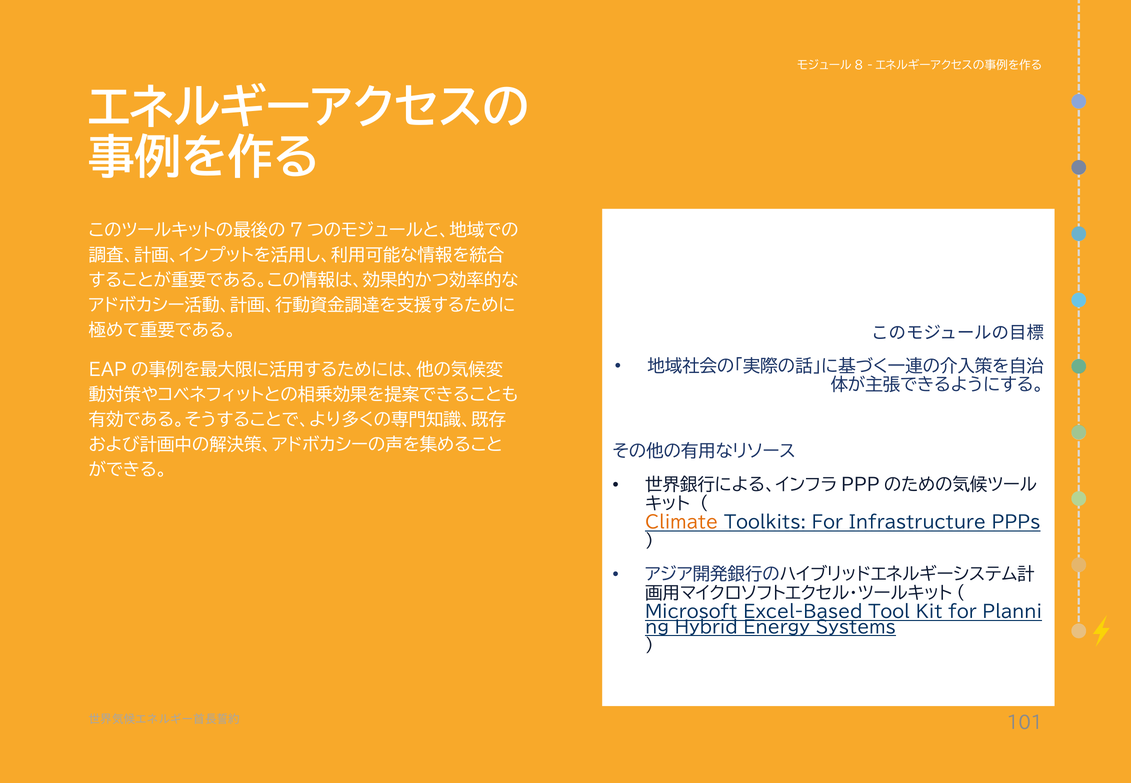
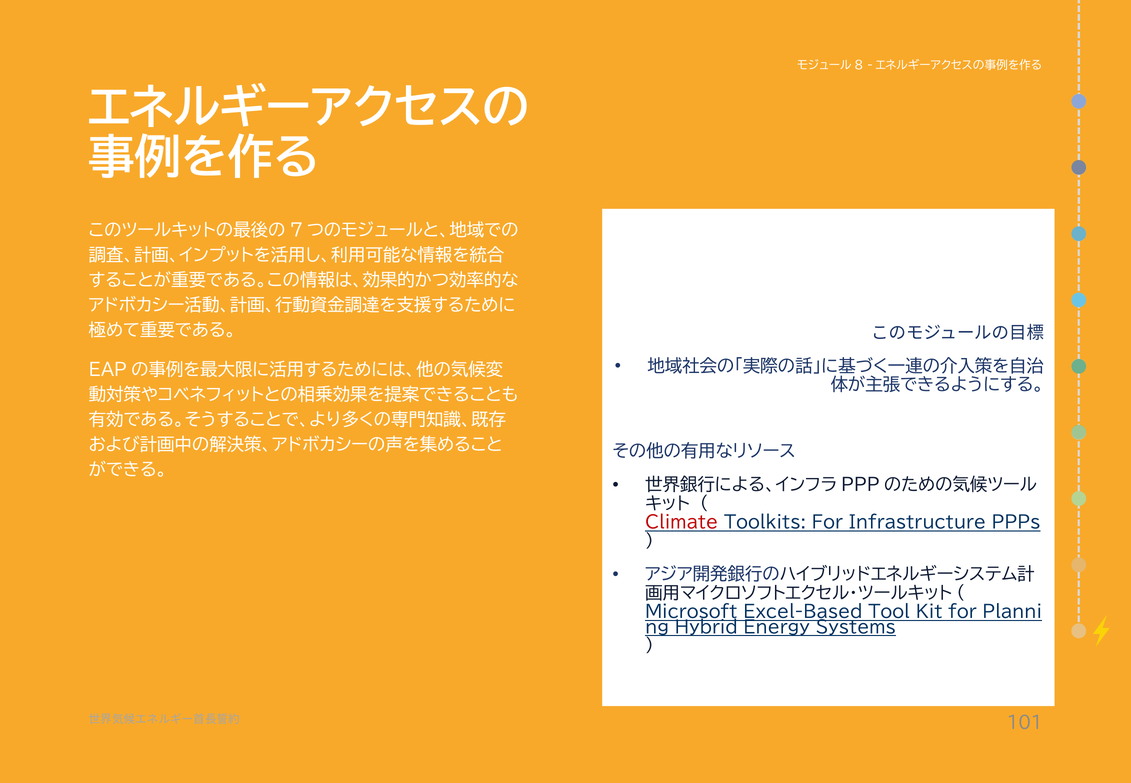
Climate colour: orange -> red
